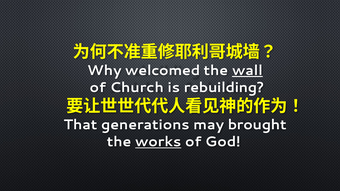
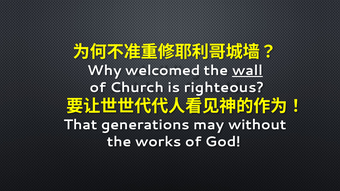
rebuilding: rebuilding -> righteous
brought: brought -> without
works underline: present -> none
